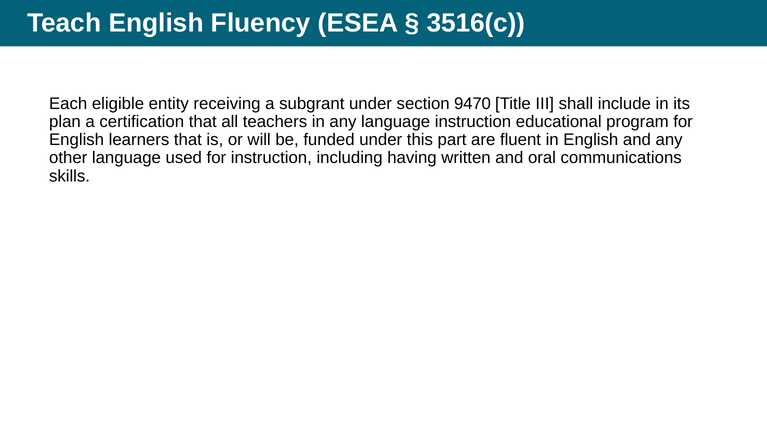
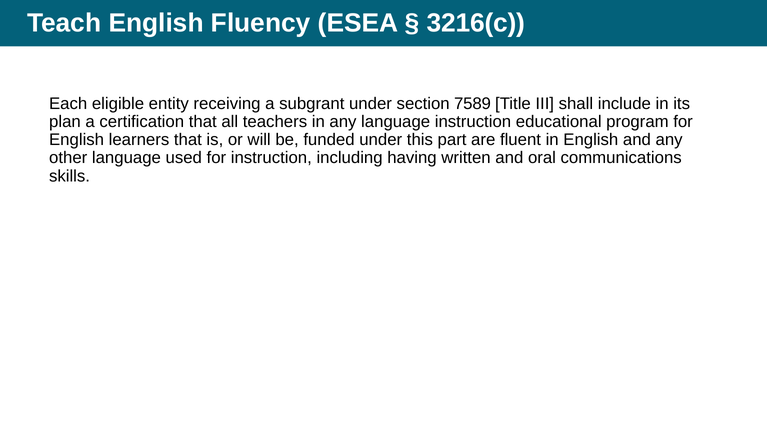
3516(c: 3516(c -> 3216(c
9470: 9470 -> 7589
